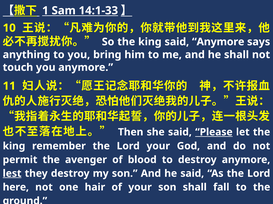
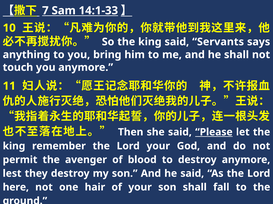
1: 1 -> 7
said Anymore: Anymore -> Servants
lest underline: present -> none
